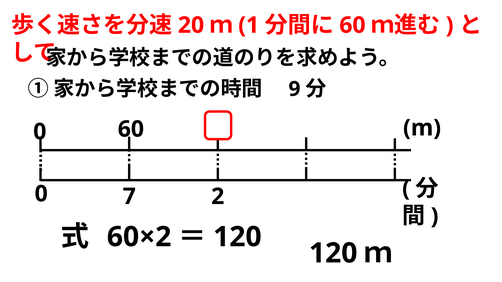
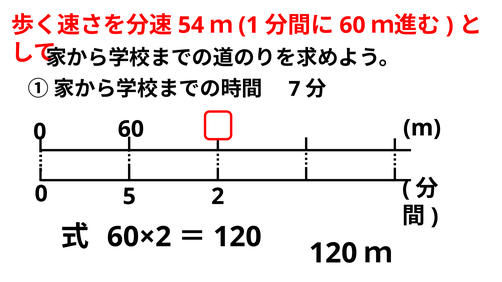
20: 20 -> 54
9: 9 -> 7
7: 7 -> 5
